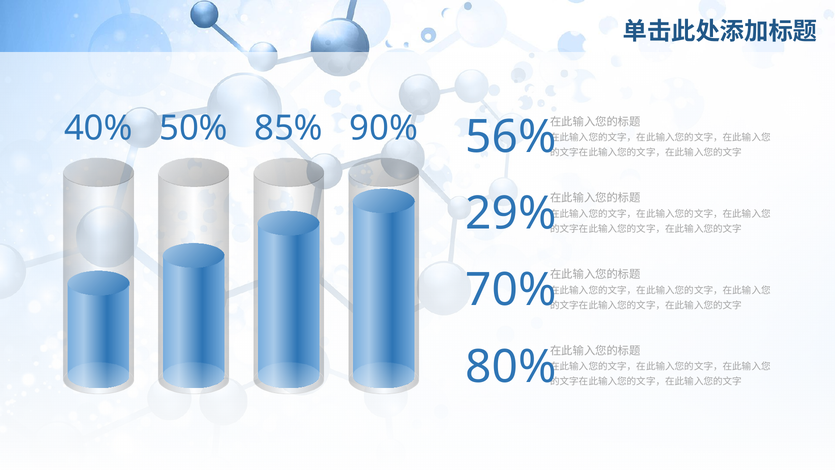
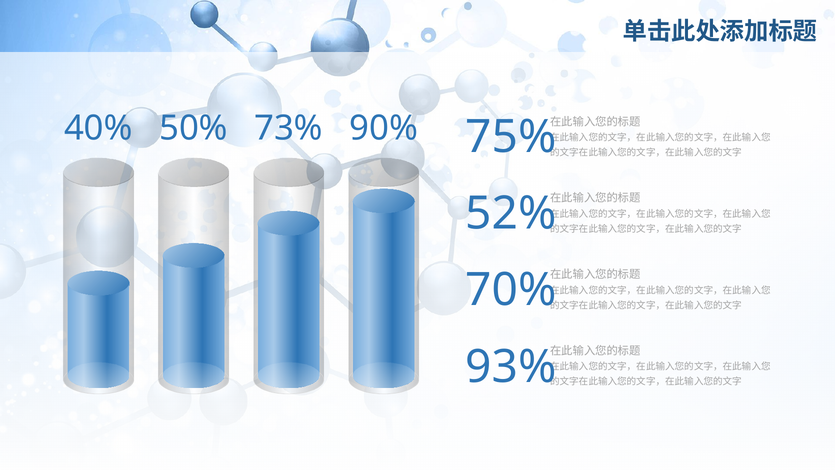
85%: 85% -> 73%
56%: 56% -> 75%
29%: 29% -> 52%
80%: 80% -> 93%
